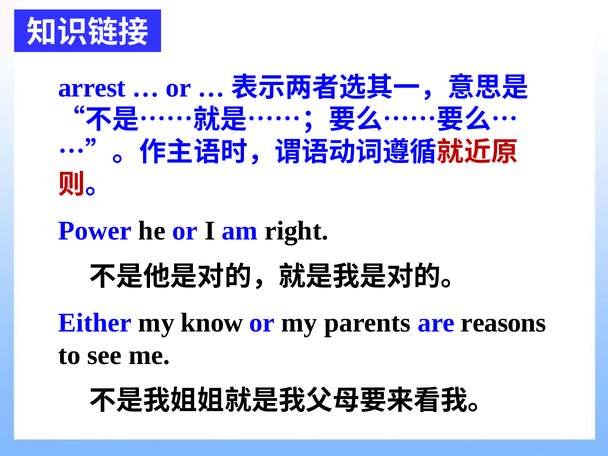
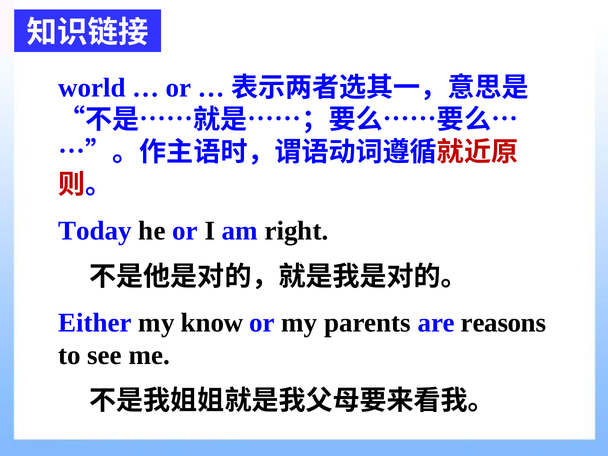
arrest: arrest -> world
Power: Power -> Today
